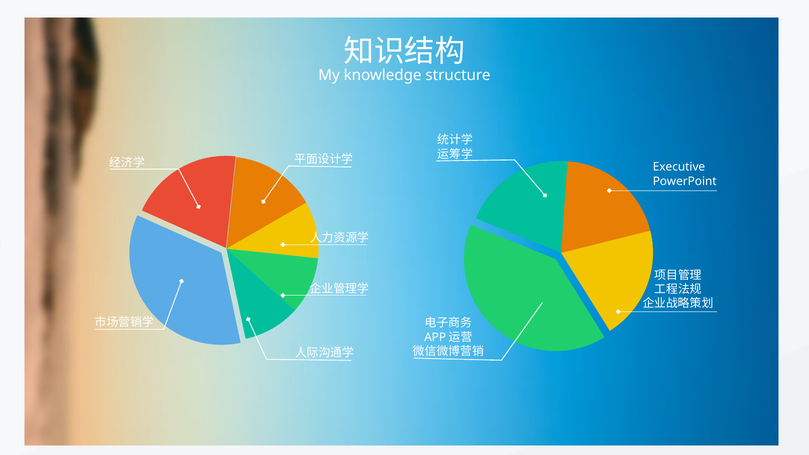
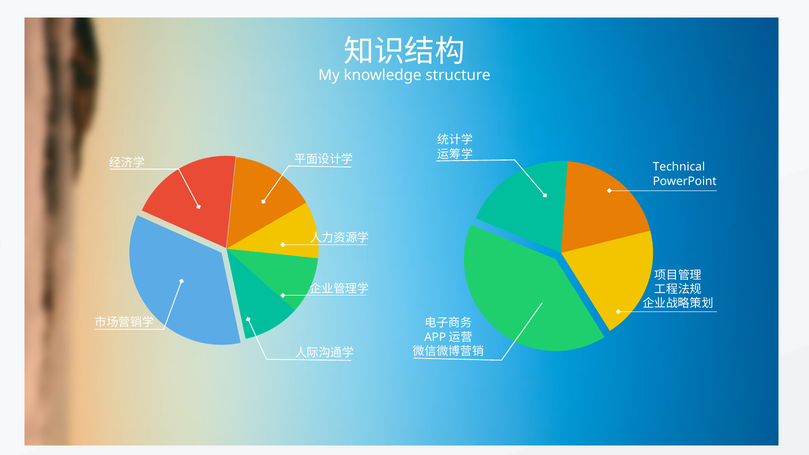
Executive: Executive -> Technical
